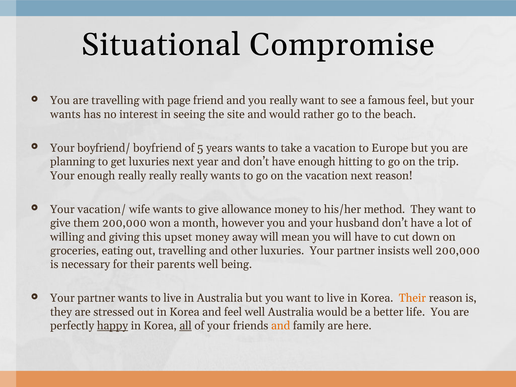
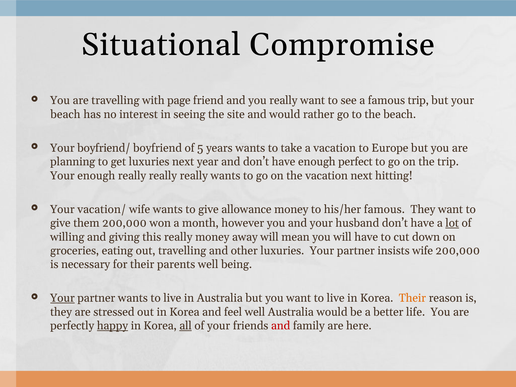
famous feel: feel -> trip
wants at (65, 114): wants -> beach
hitting: hitting -> perfect
next reason: reason -> hitting
his/her method: method -> famous
lot underline: none -> present
this upset: upset -> really
insists well: well -> wife
Your at (62, 298) underline: none -> present
and at (281, 326) colour: orange -> red
